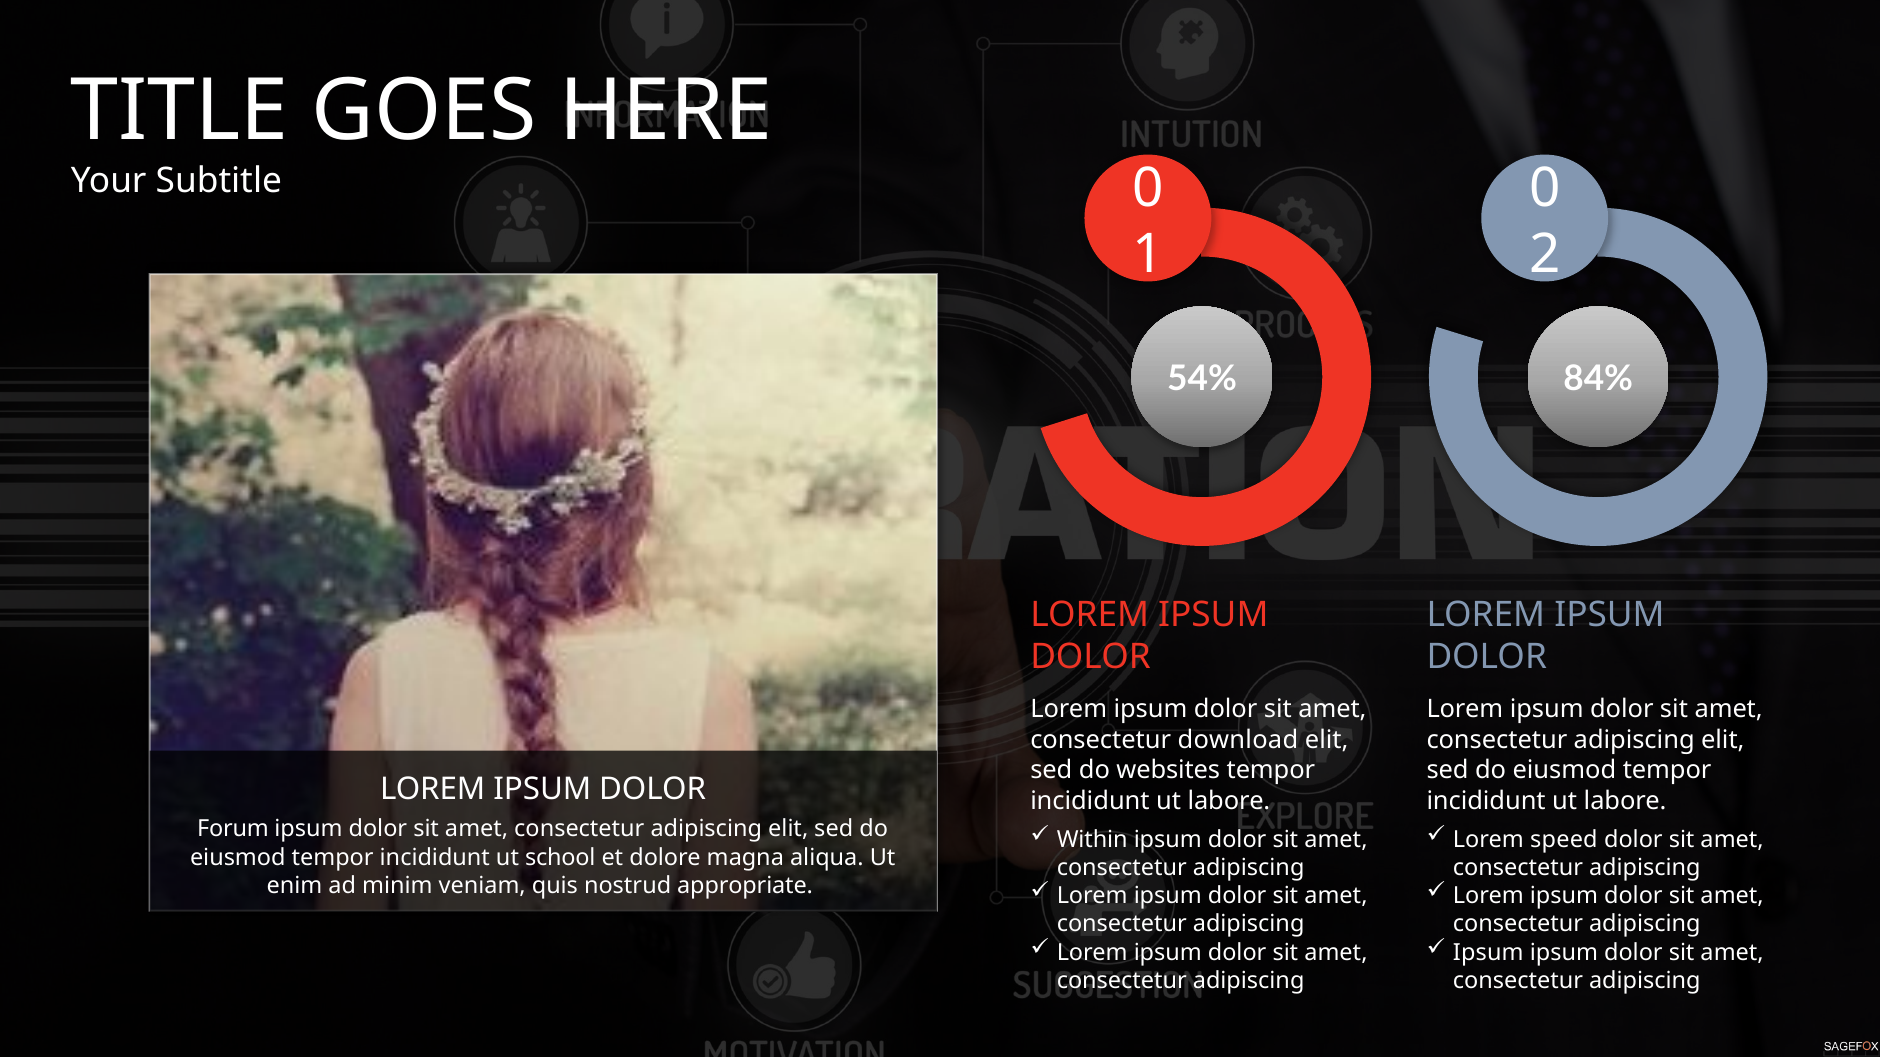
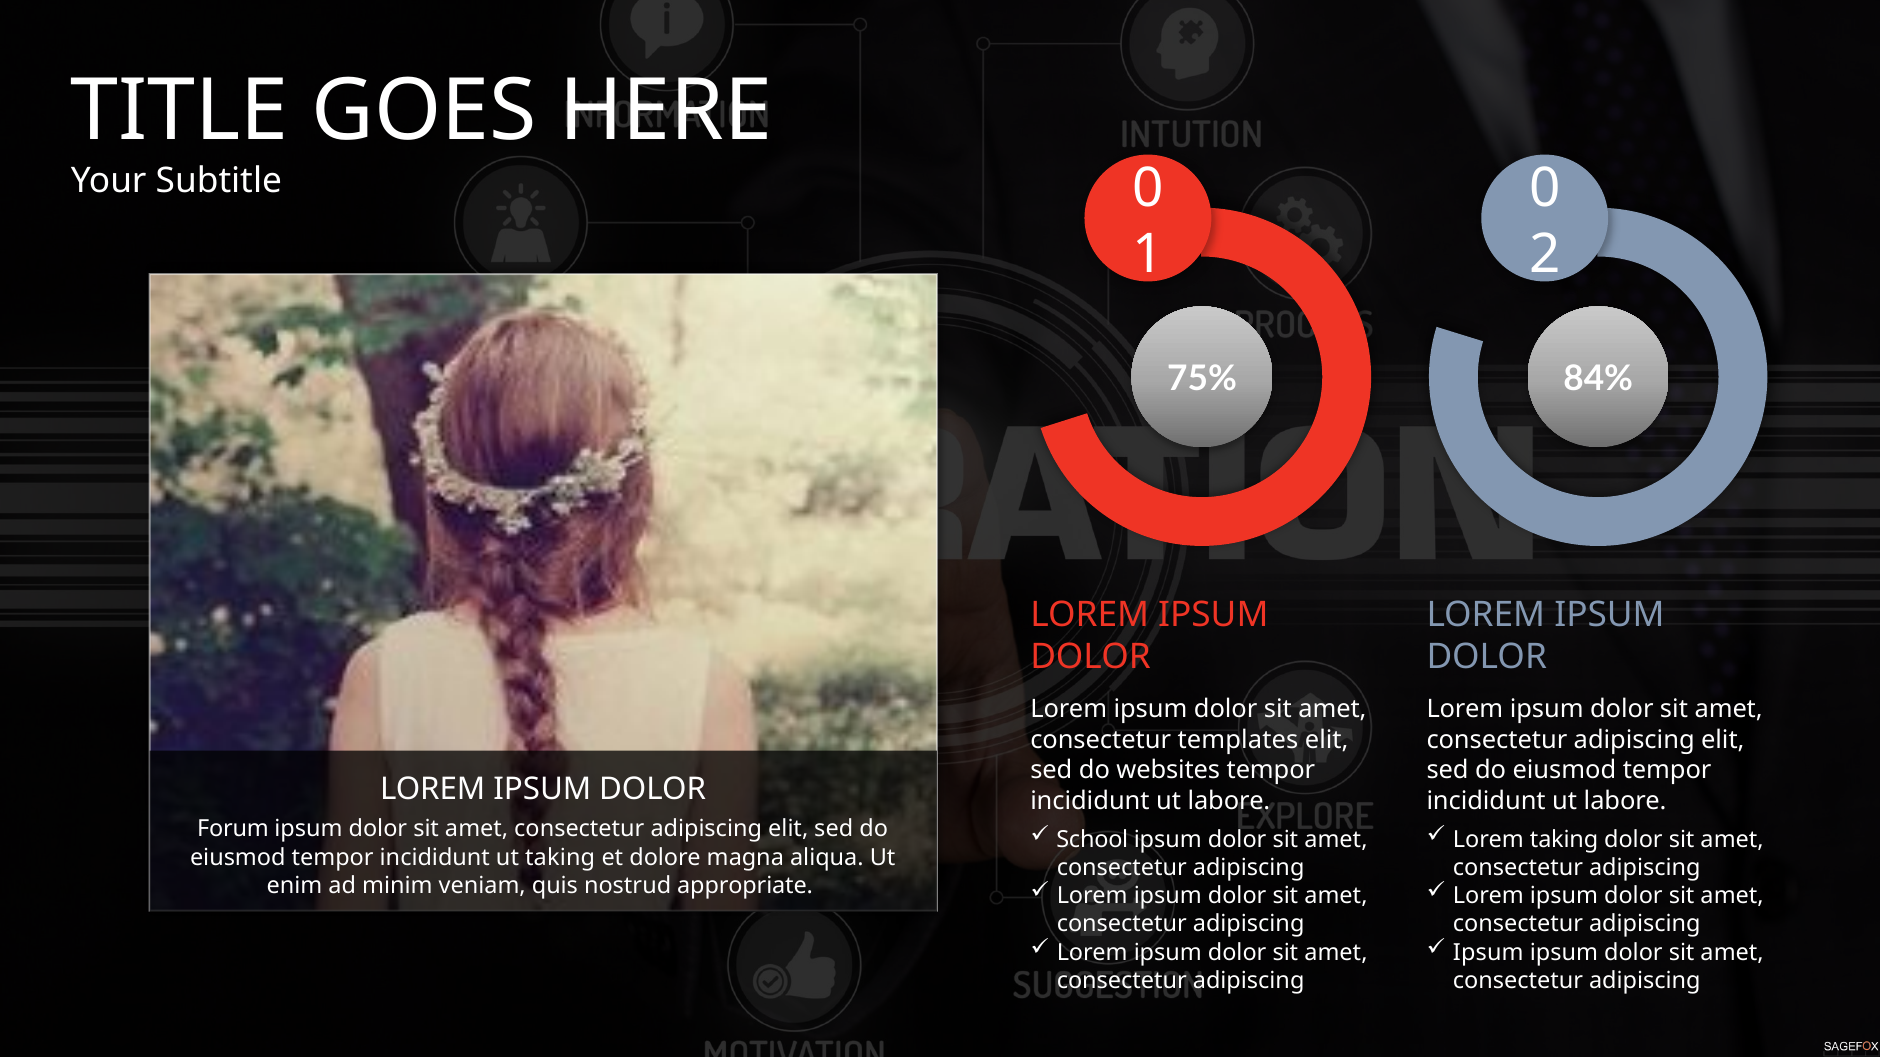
54%: 54% -> 75%
download: download -> templates
Within: Within -> School
Lorem speed: speed -> taking
ut school: school -> taking
